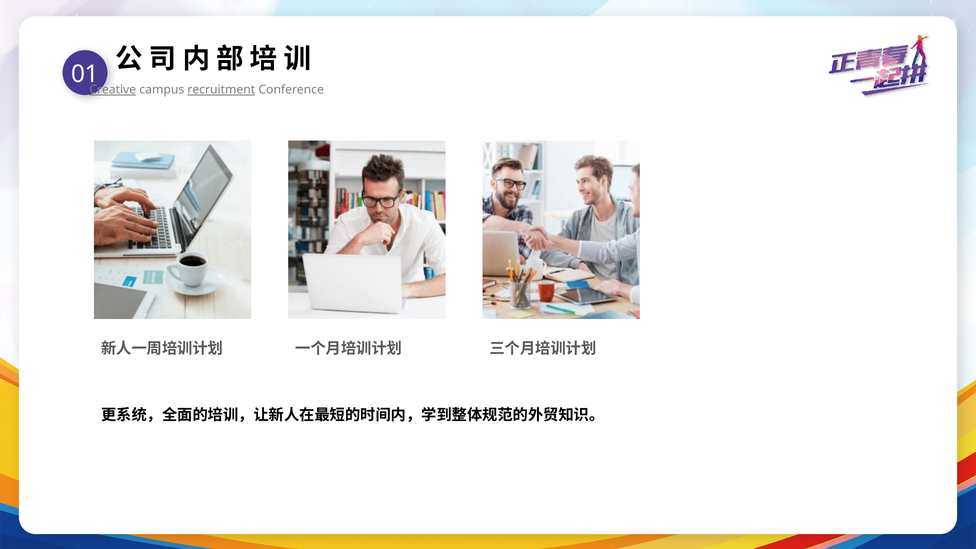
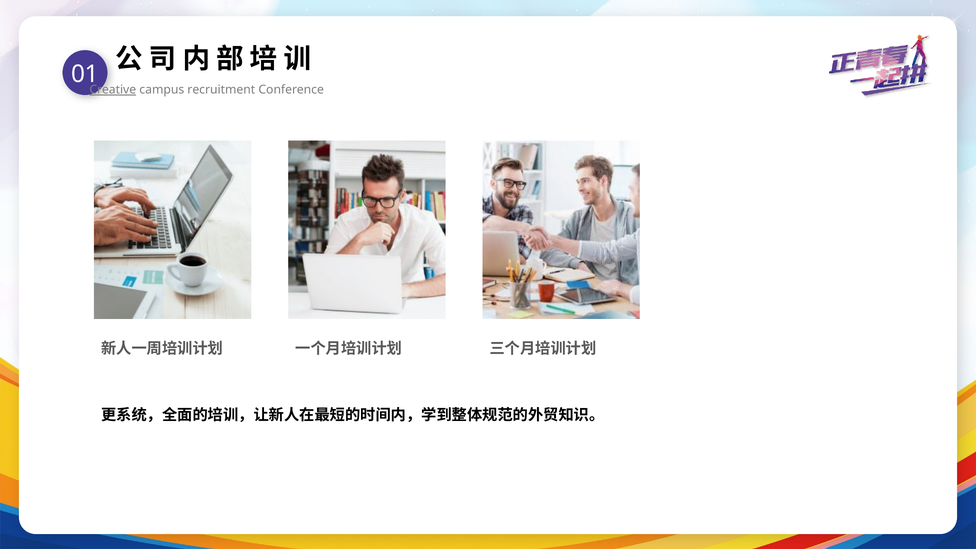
recruitment underline: present -> none
